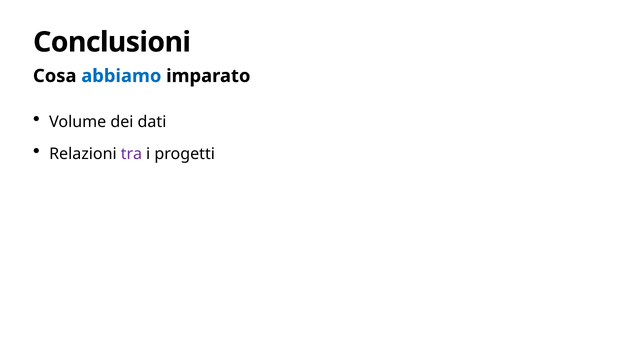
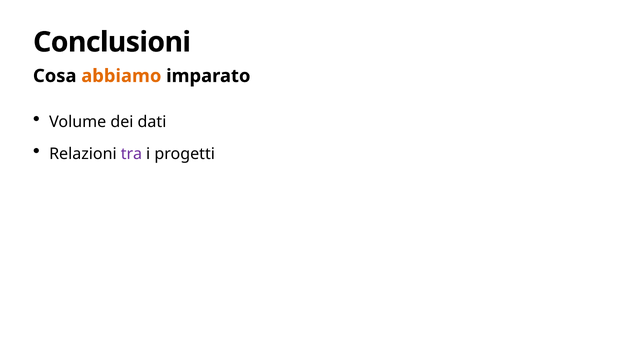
abbiamo colour: blue -> orange
